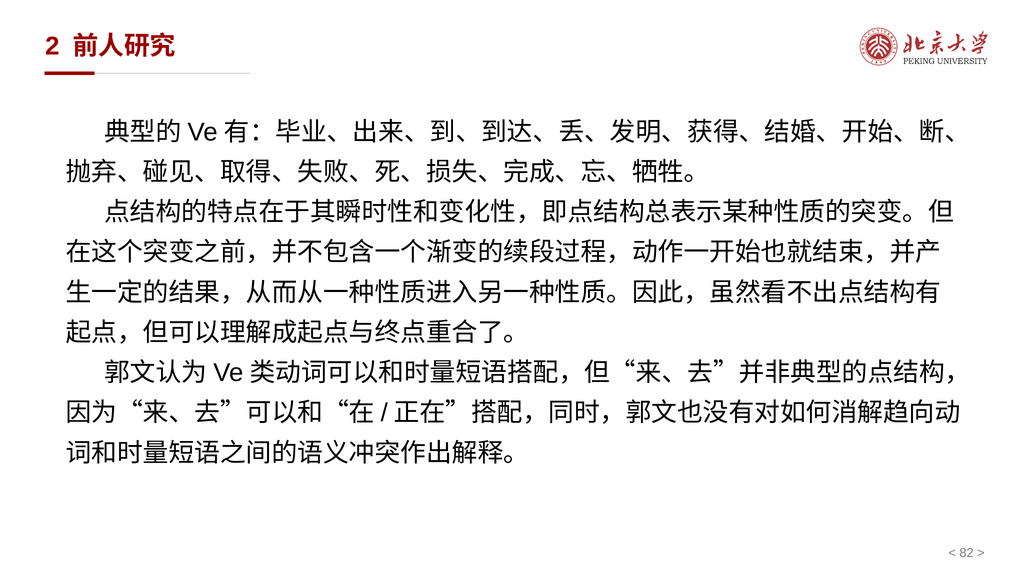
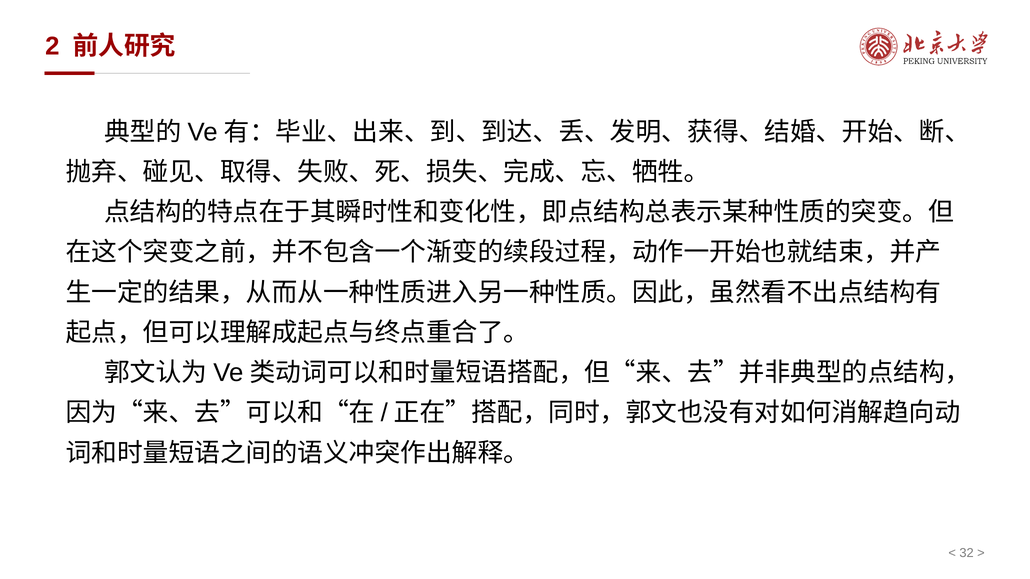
82: 82 -> 32
